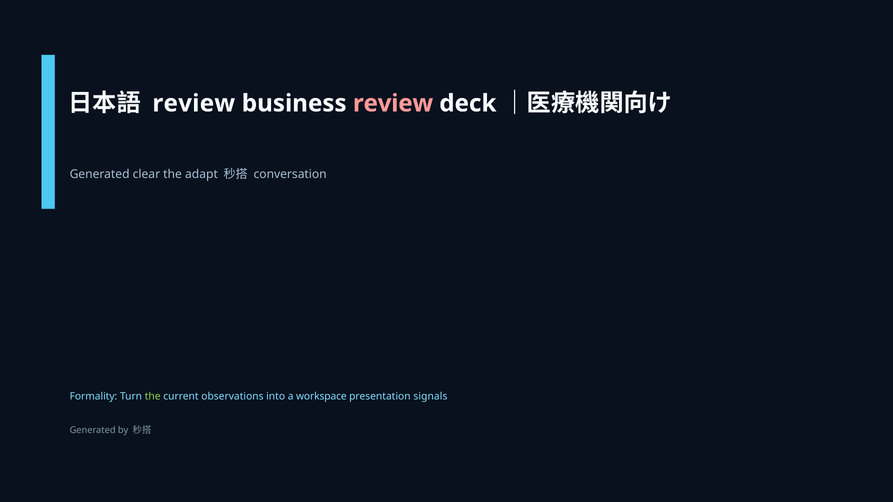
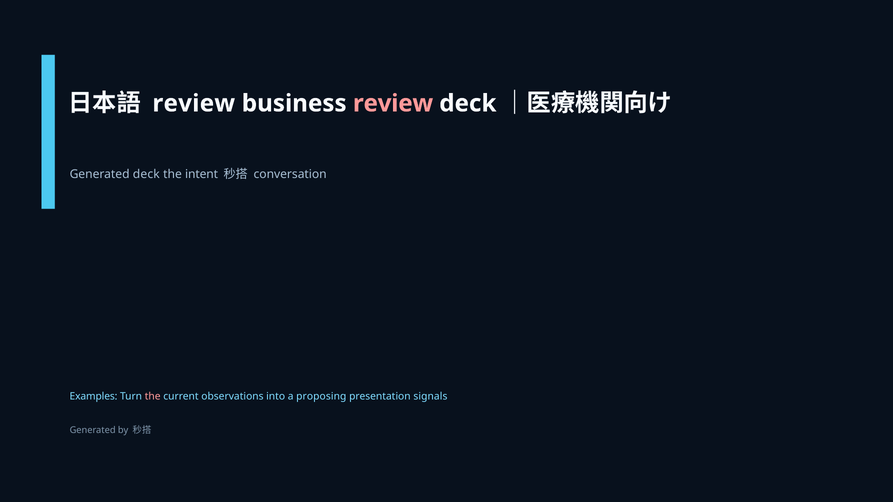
Generated clear: clear -> deck
adapt: adapt -> intent
Formality: Formality -> Examples
the at (153, 397) colour: light green -> pink
workspace: workspace -> proposing
